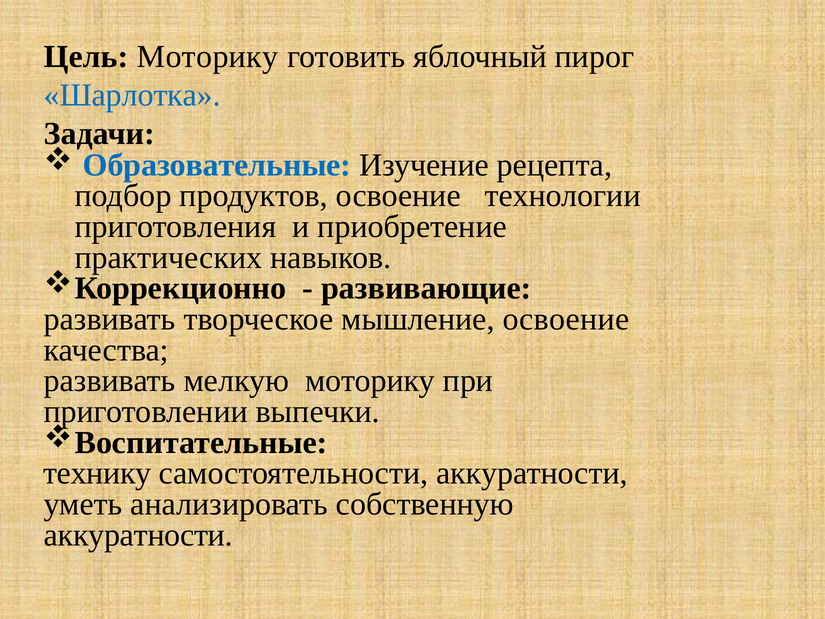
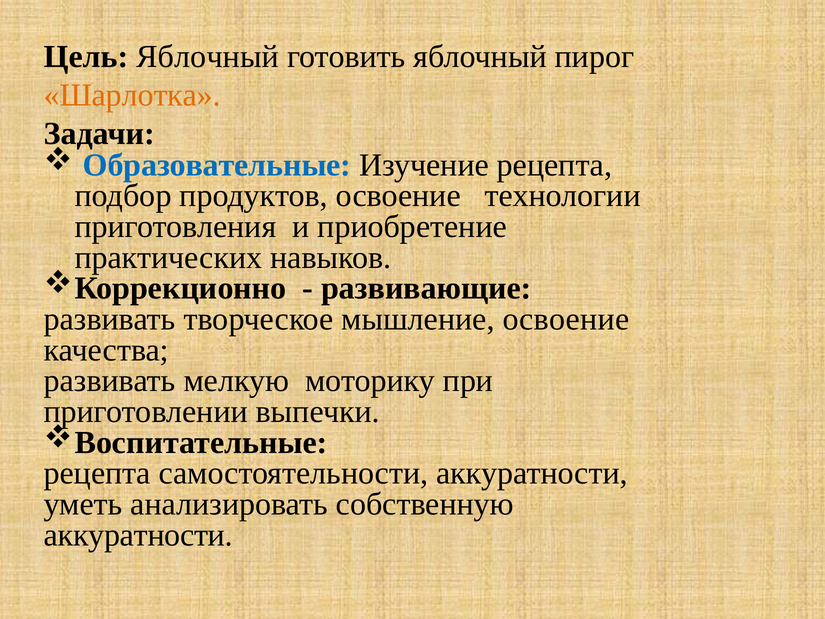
Цель Моторику: Моторику -> Яблочный
Шарлотка colour: blue -> orange
технику at (97, 473): технику -> рецепта
